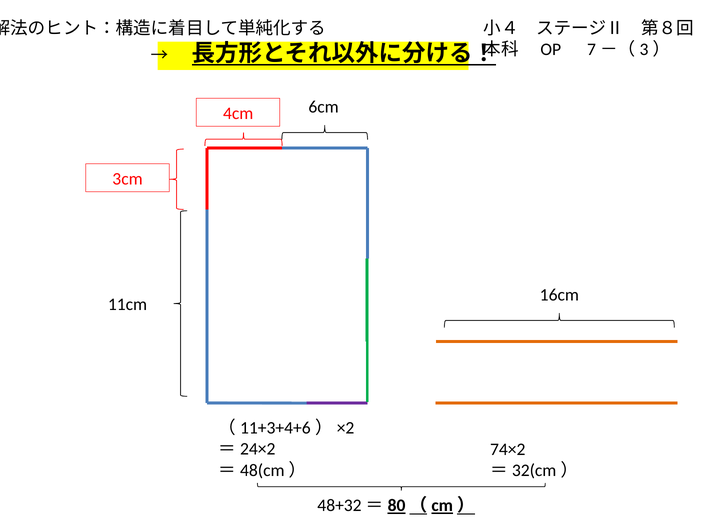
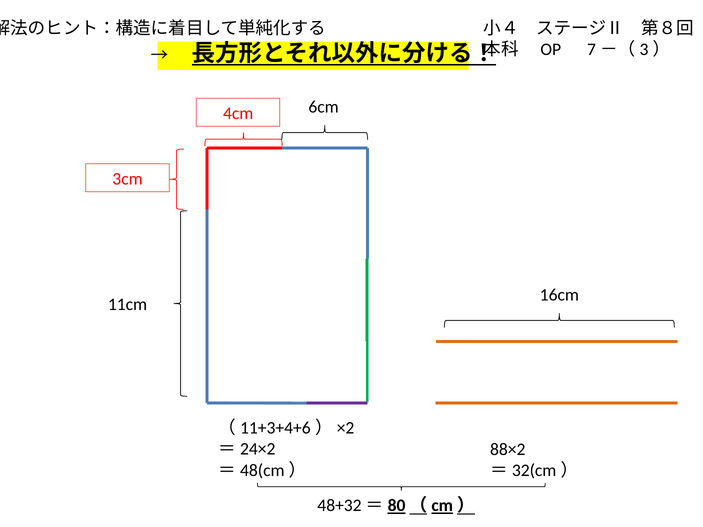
74×2: 74×2 -> 88×2
